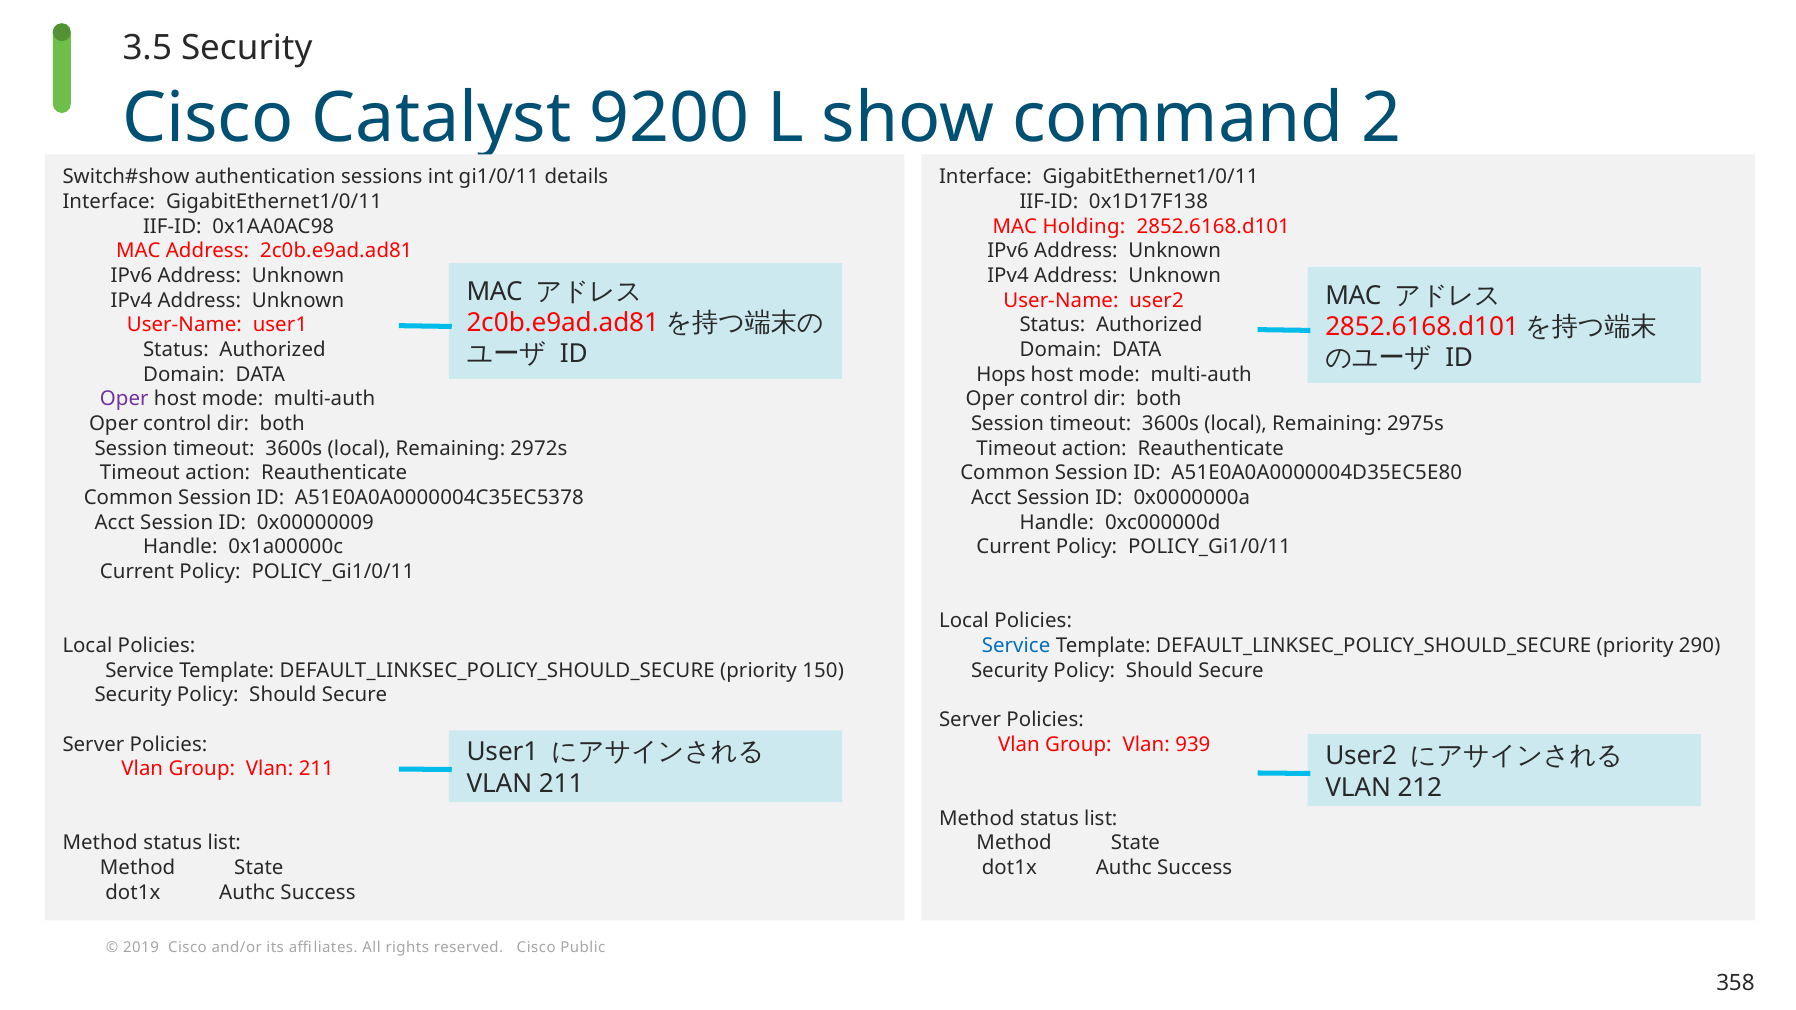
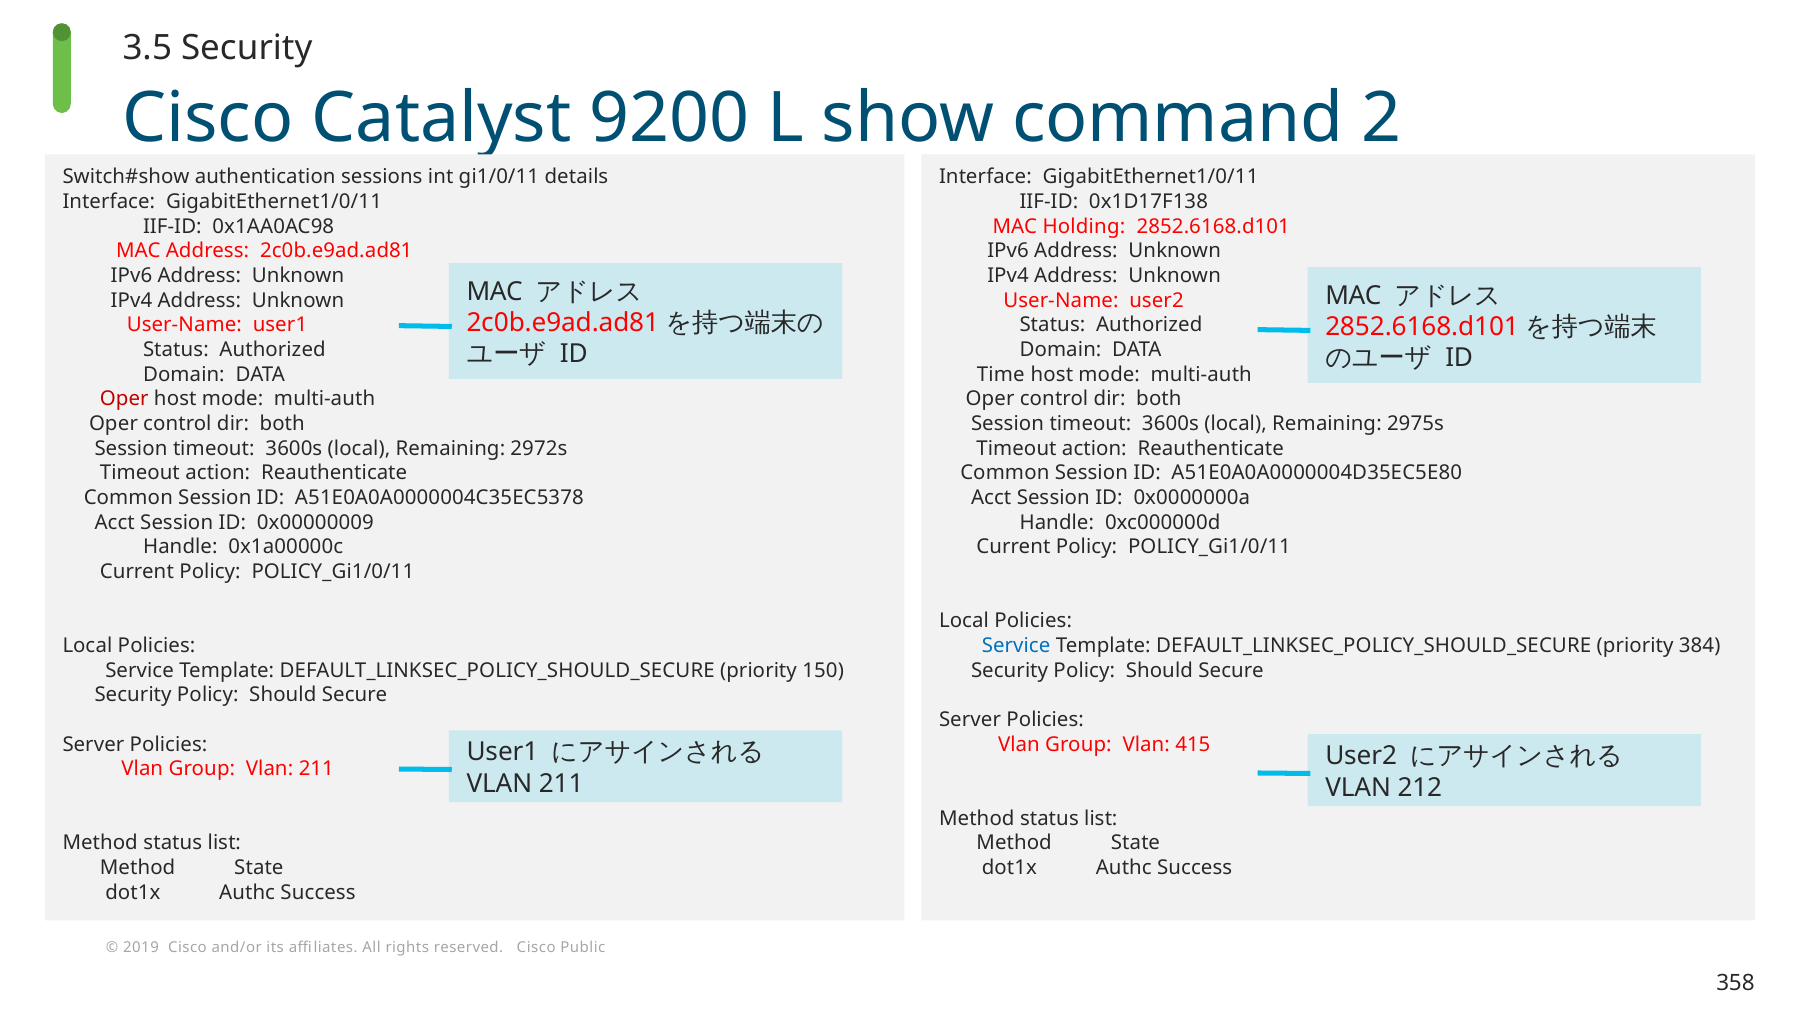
Hops: Hops -> Time
Oper at (124, 399) colour: purple -> red
290: 290 -> 384
939: 939 -> 415
